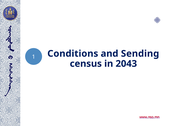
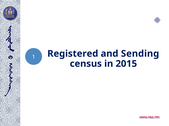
Conditions: Conditions -> Registered
2043: 2043 -> 2015
